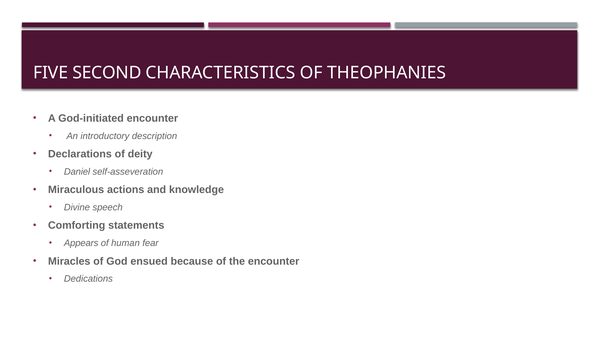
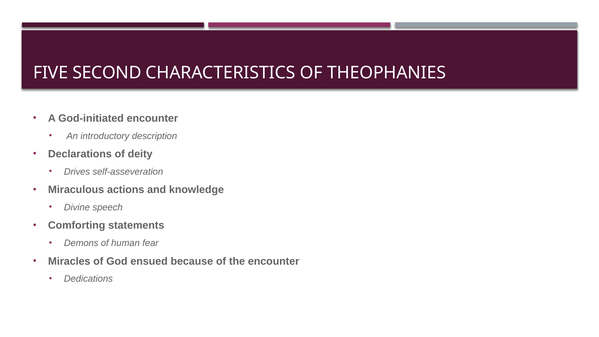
Daniel: Daniel -> Drives
Appears: Appears -> Demons
